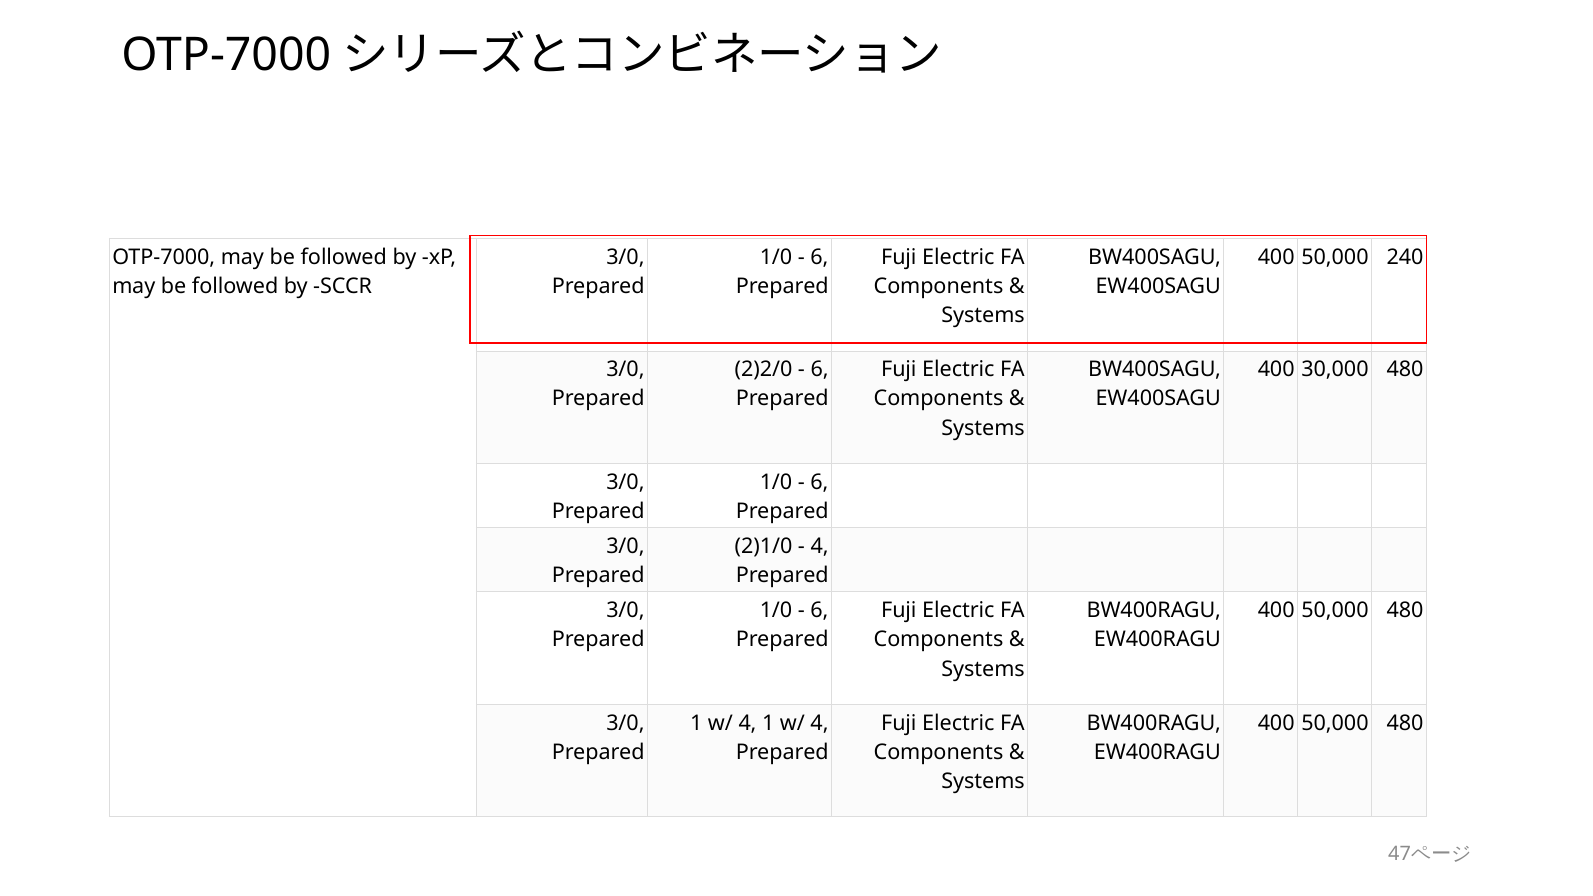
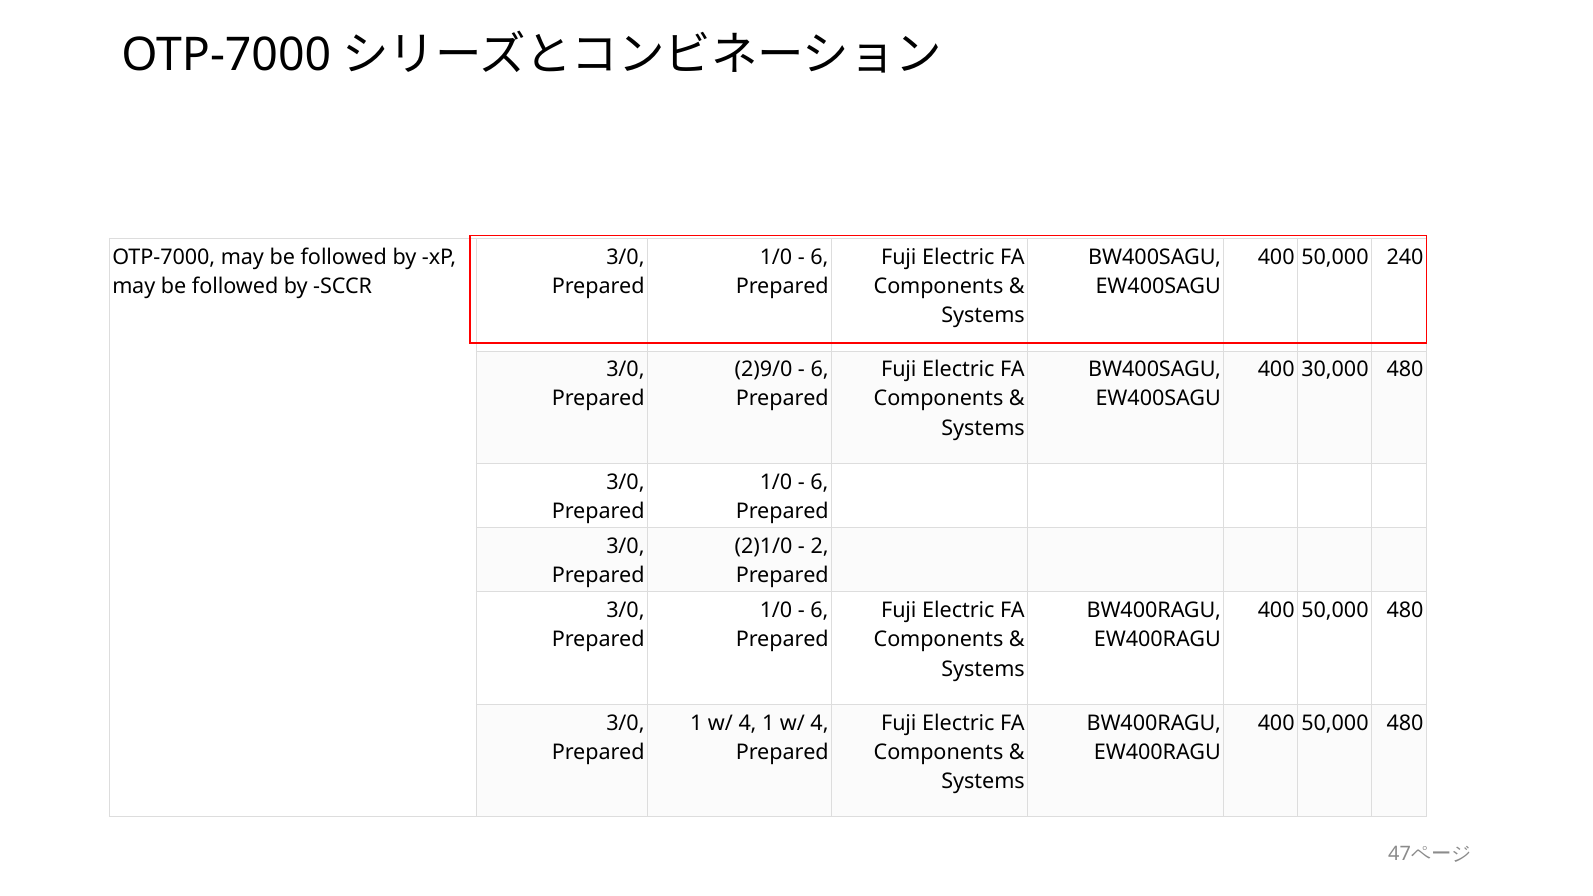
2)2/0: 2)2/0 -> 2)9/0
4 at (820, 546): 4 -> 2
